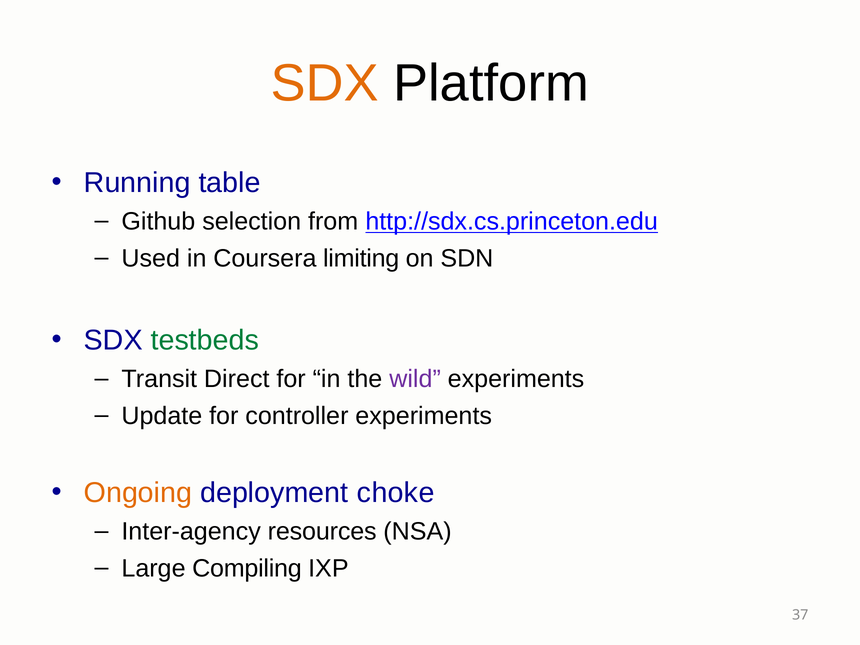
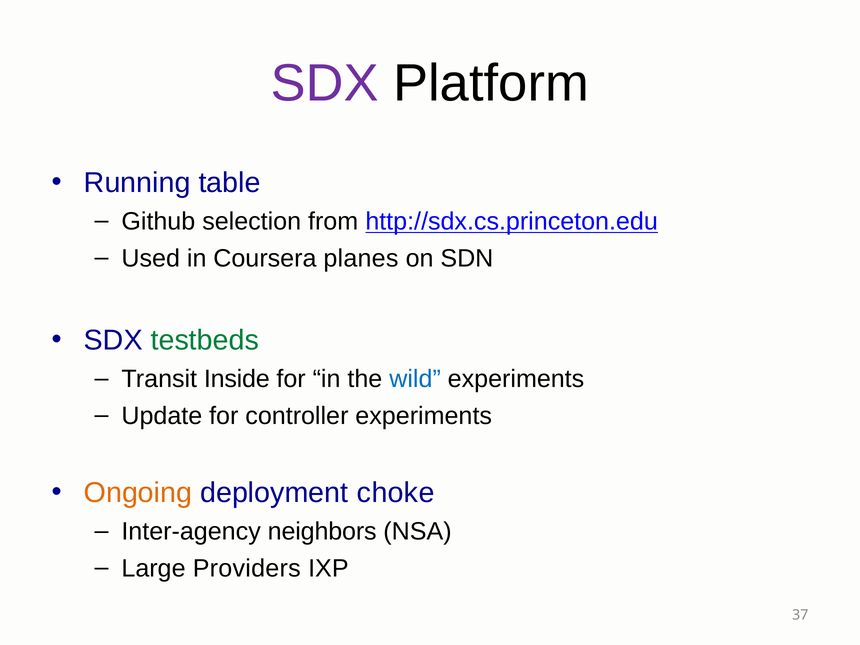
SDX at (325, 83) colour: orange -> purple
limiting: limiting -> planes
Direct: Direct -> Inside
wild colour: purple -> blue
resources: resources -> neighbors
Compiling: Compiling -> Providers
